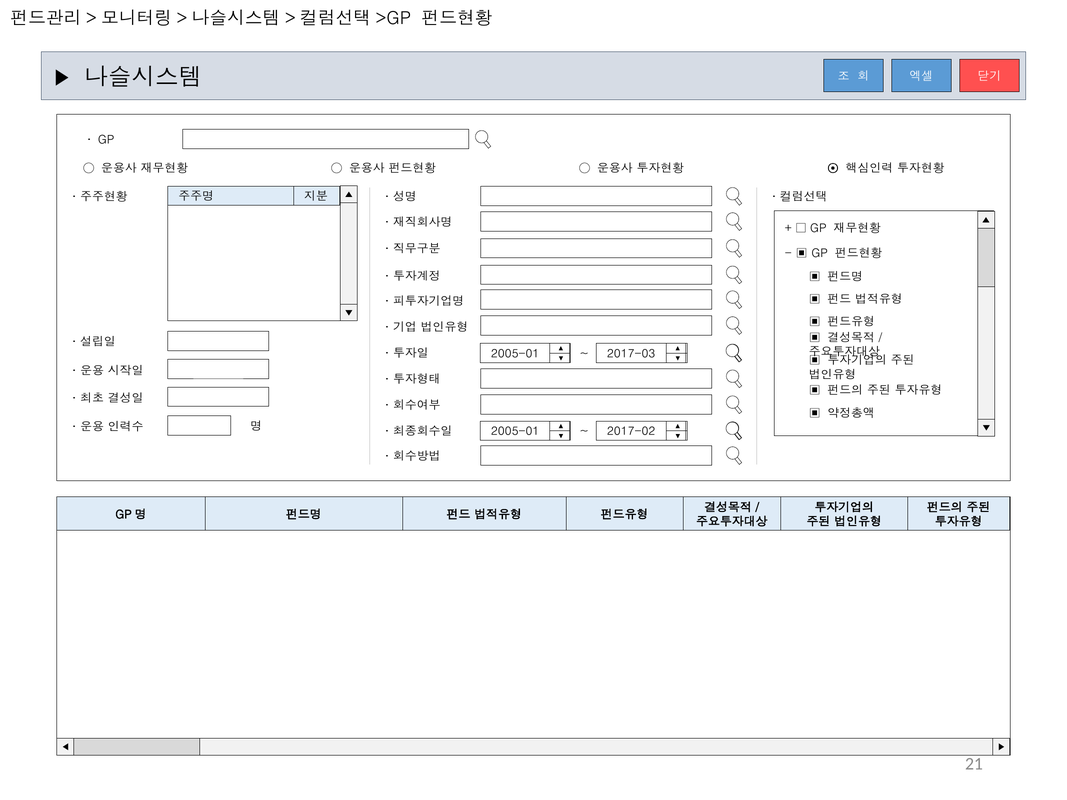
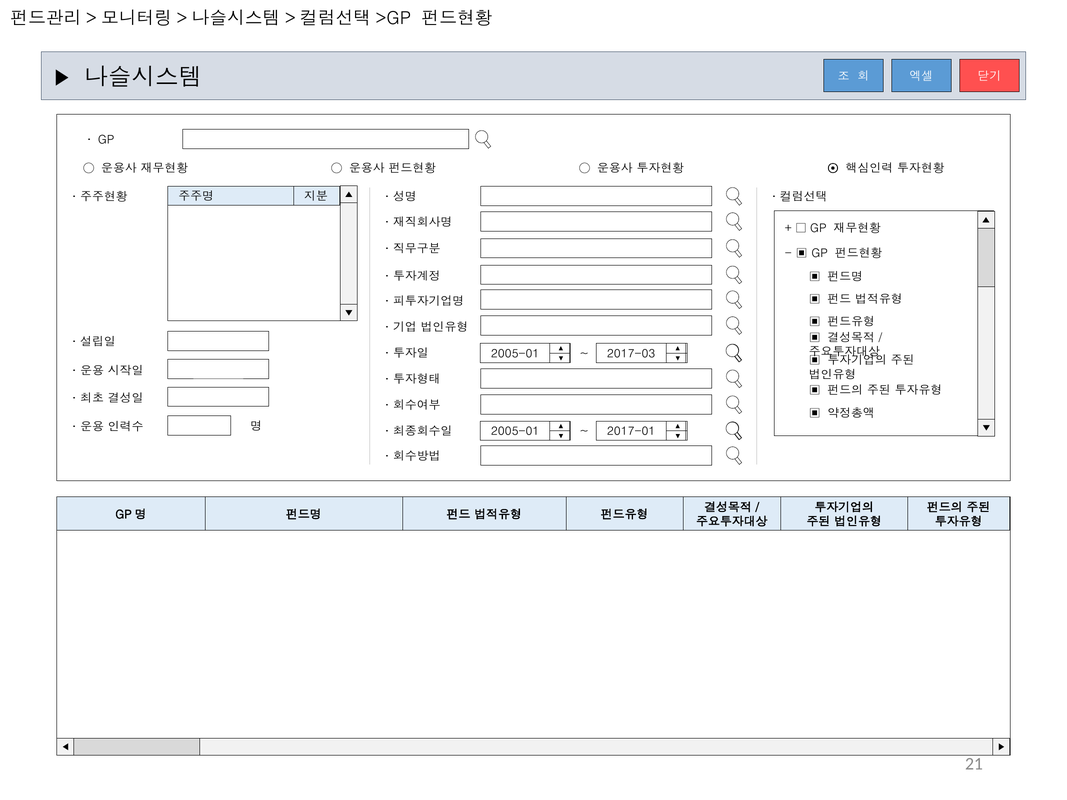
2017-02: 2017-02 -> 2017-01
